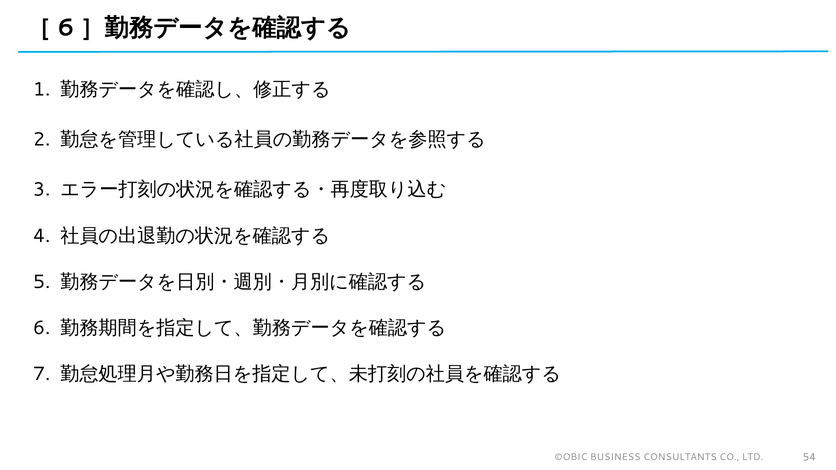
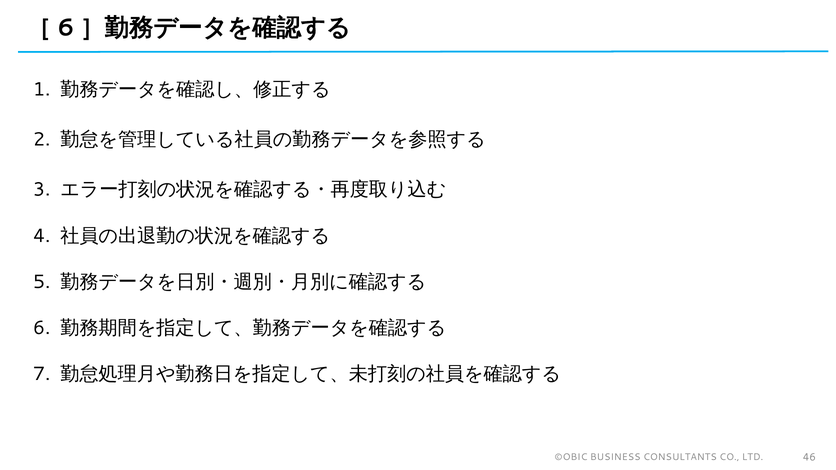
54: 54 -> 46
